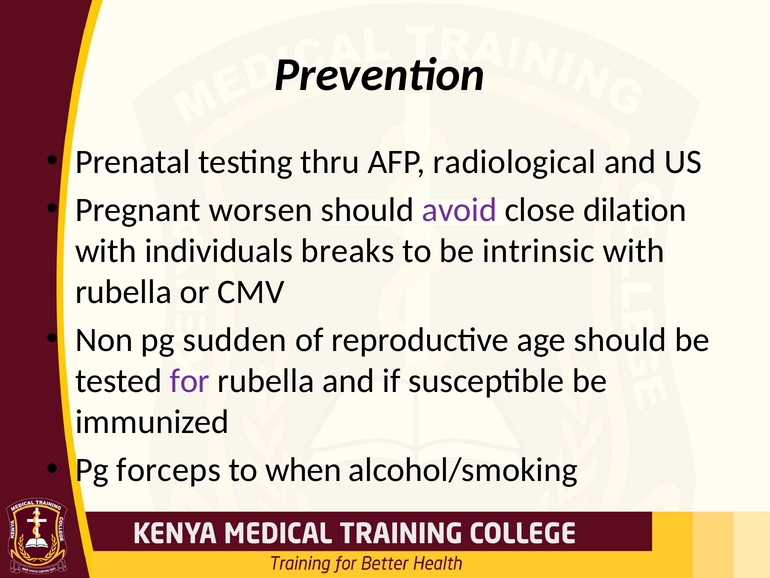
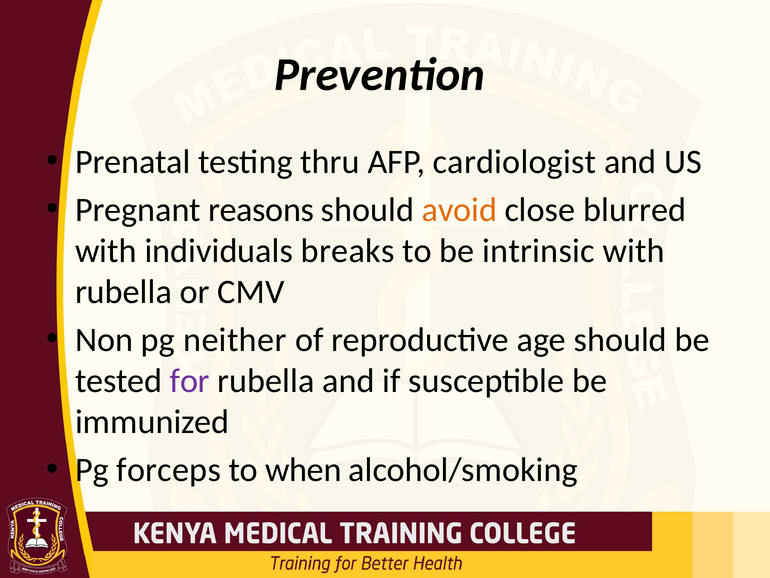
radiological: radiological -> cardiologist
worsen: worsen -> reasons
avoid colour: purple -> orange
dilation: dilation -> blurred
sudden: sudden -> neither
